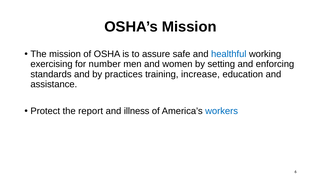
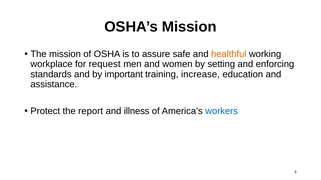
healthful colour: blue -> orange
exercising: exercising -> workplace
number: number -> request
practices: practices -> important
